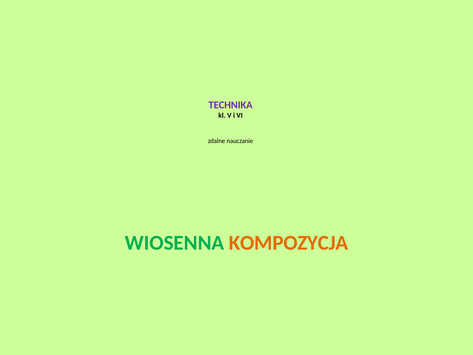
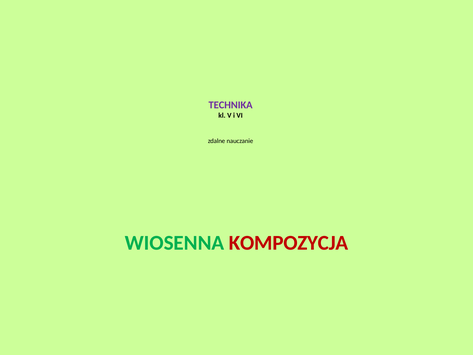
KOMPOZYCJA colour: orange -> red
